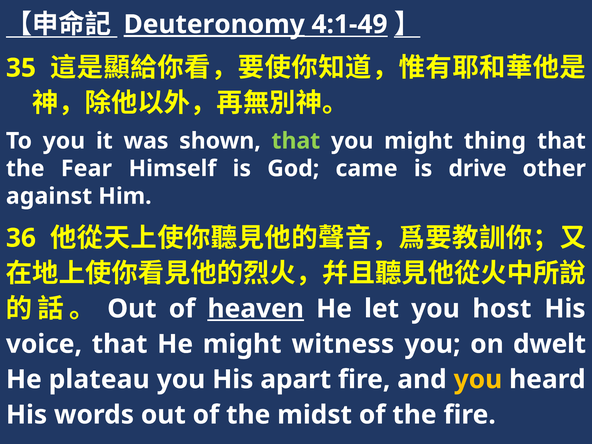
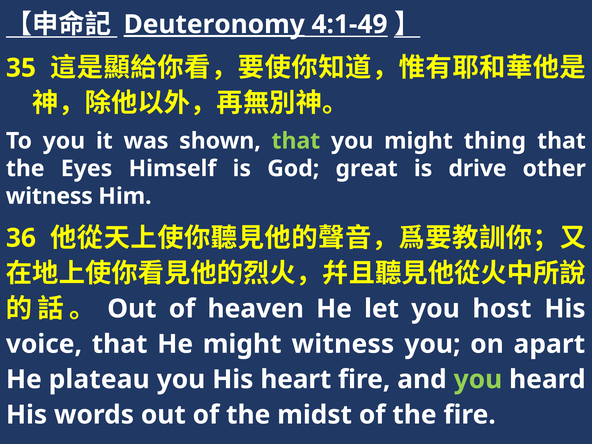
Fear: Fear -> Eyes
came: came -> great
against at (49, 196): against -> witness
heaven underline: present -> none
dwelt: dwelt -> apart
apart: apart -> heart
you at (478, 379) colour: yellow -> light green
